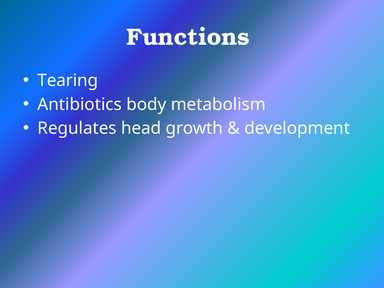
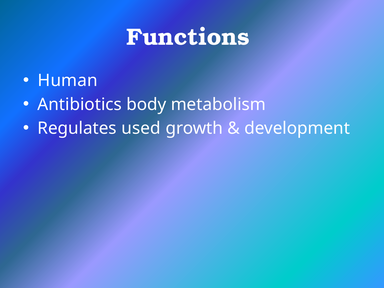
Tearing: Tearing -> Human
head: head -> used
